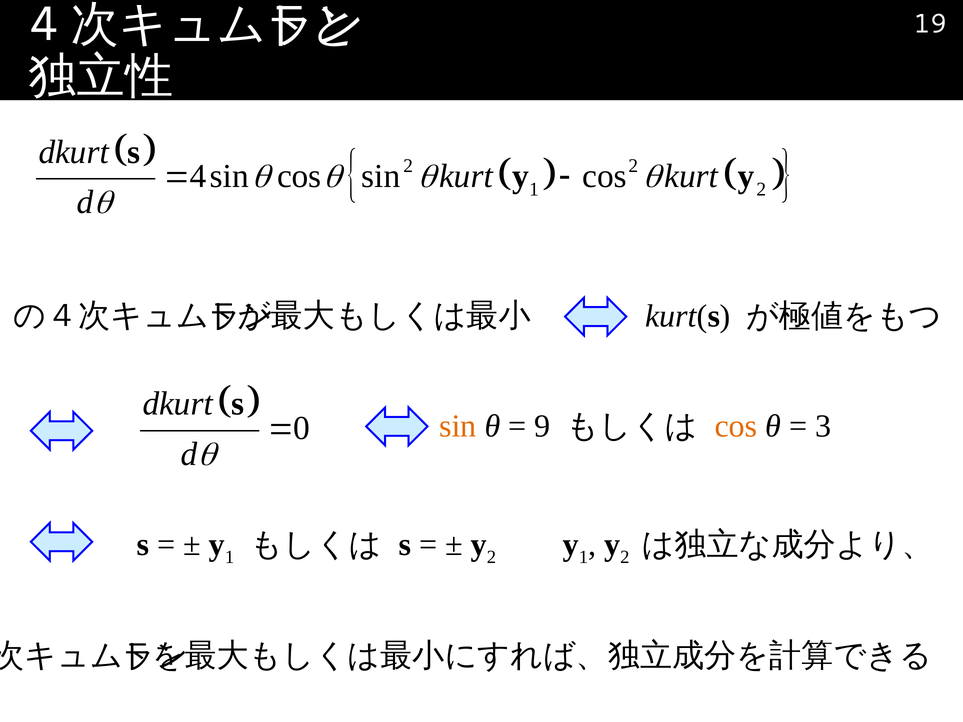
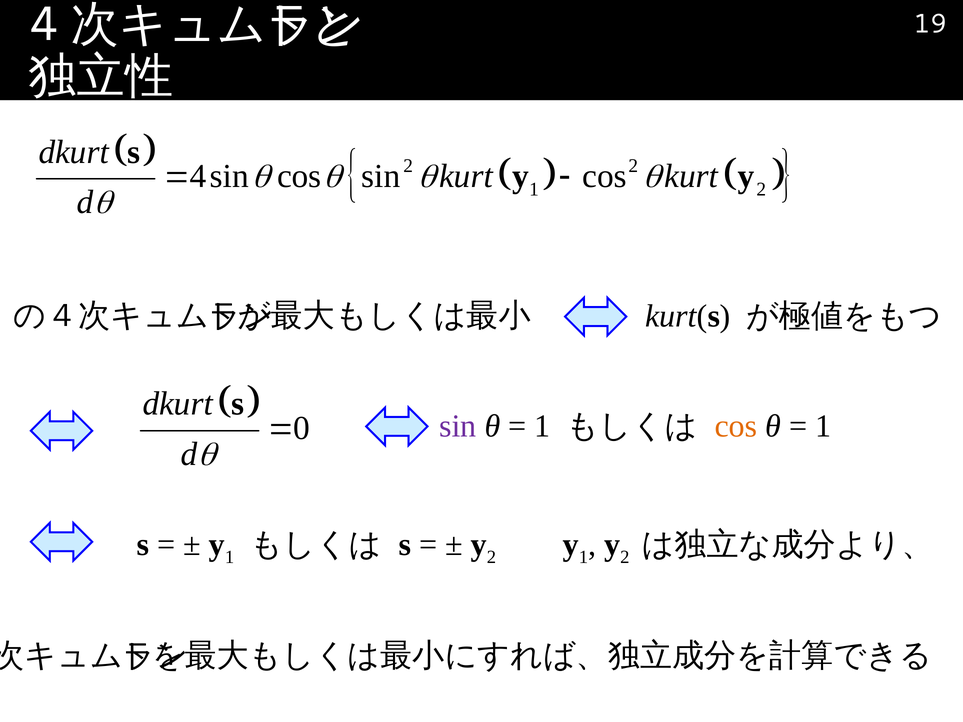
sin at (458, 426) colour: orange -> purple
9 at (542, 426): 9 -> 1
3 at (823, 426): 3 -> 1
